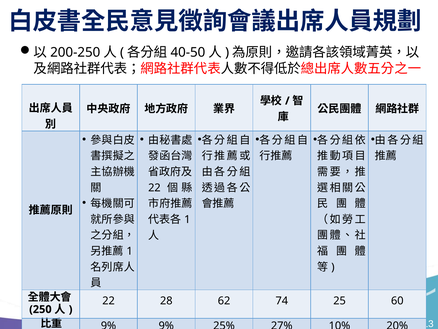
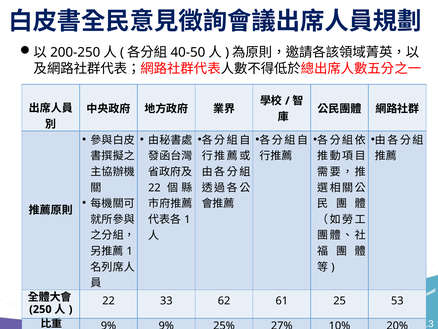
28: 28 -> 33
74: 74 -> 61
60: 60 -> 53
